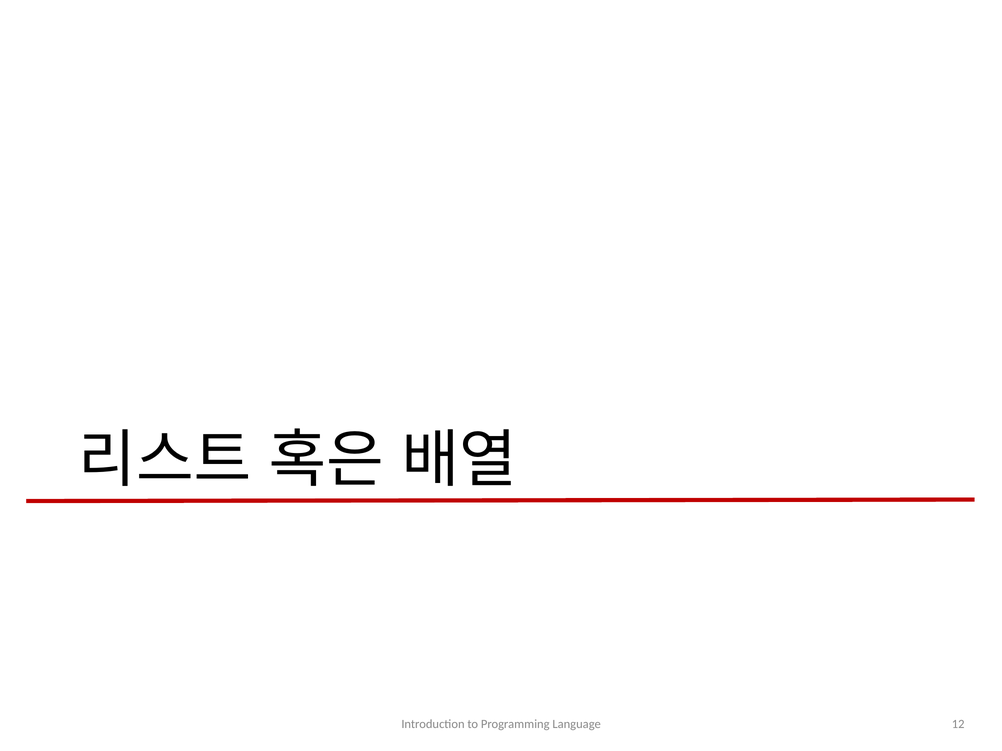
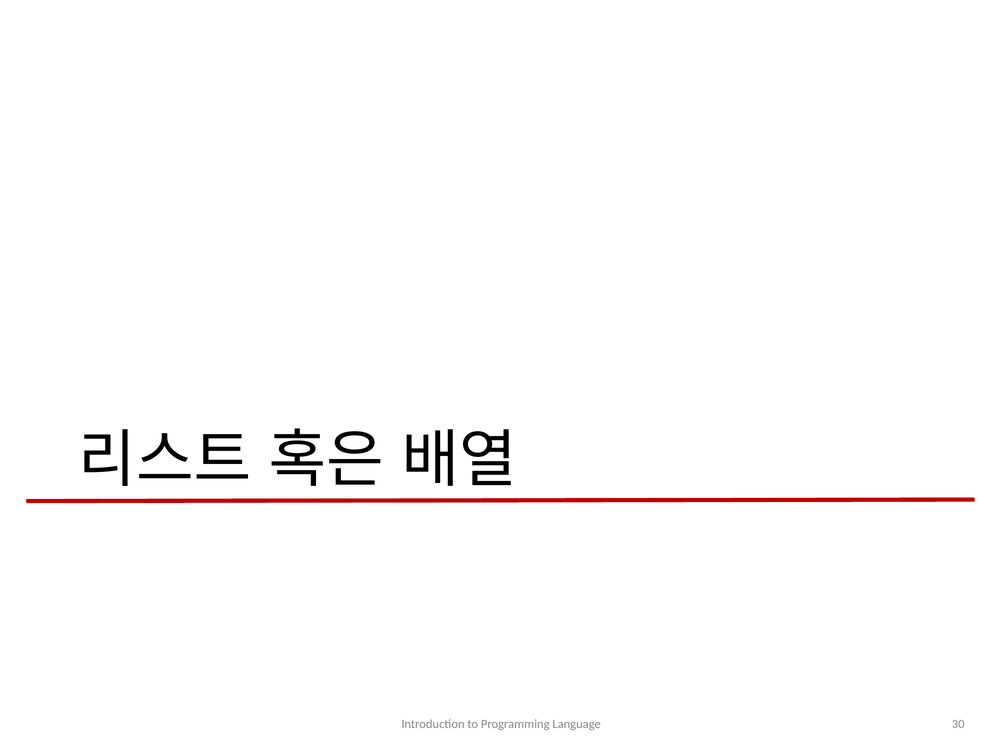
12: 12 -> 30
